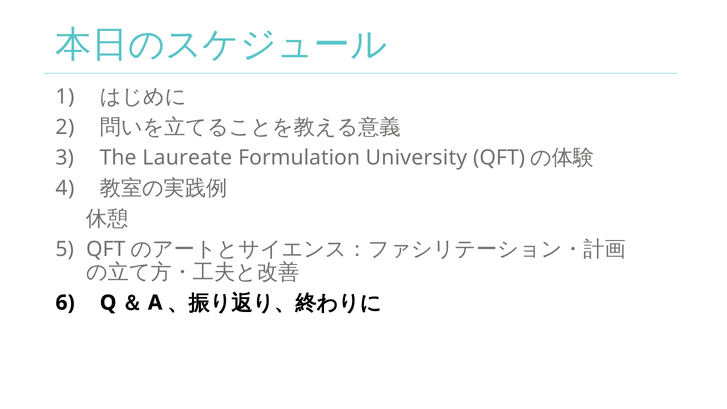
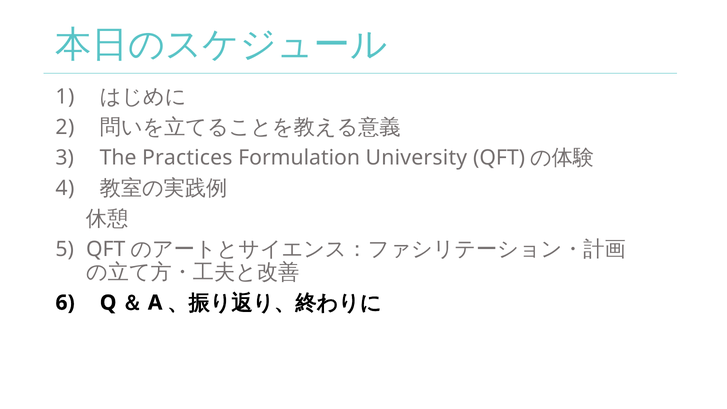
Laureate: Laureate -> Practices
